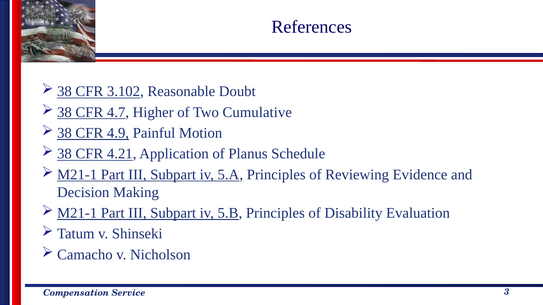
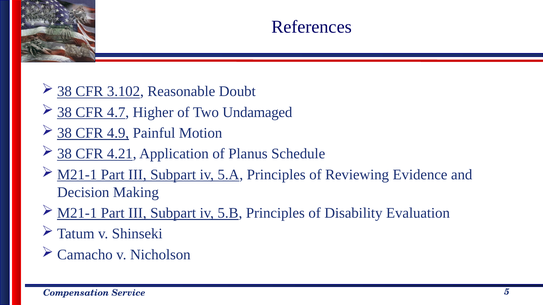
Cumulative: Cumulative -> Undamaged
3: 3 -> 5
